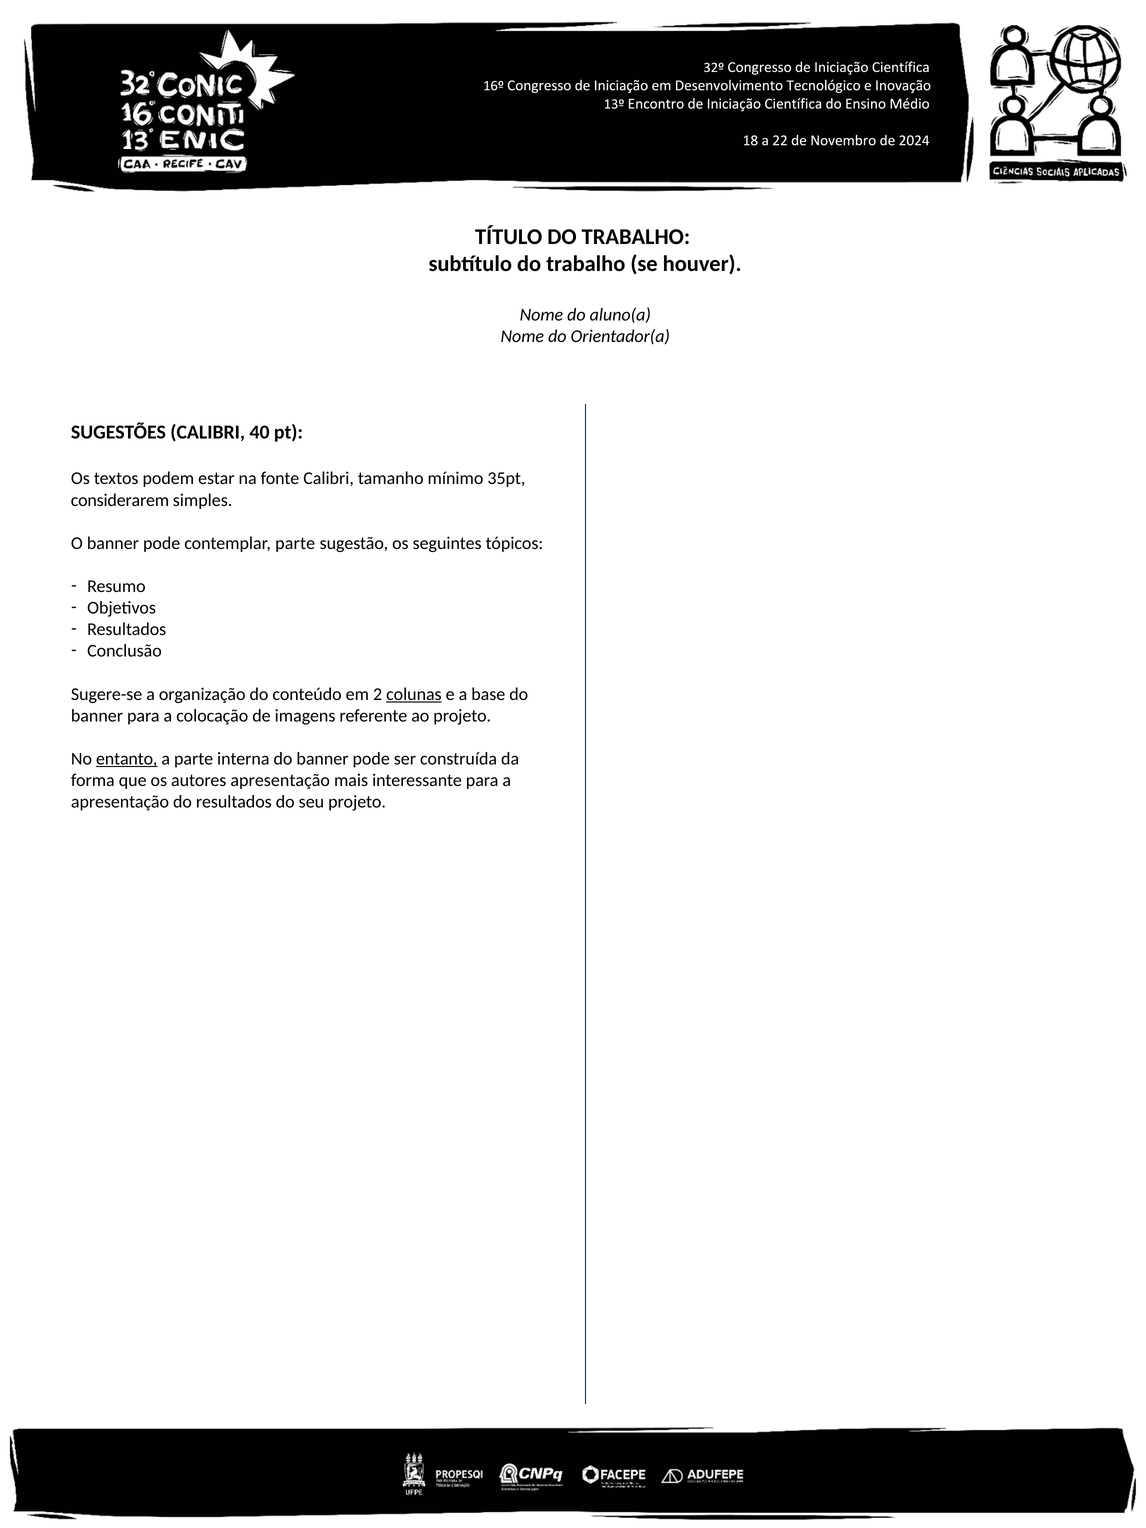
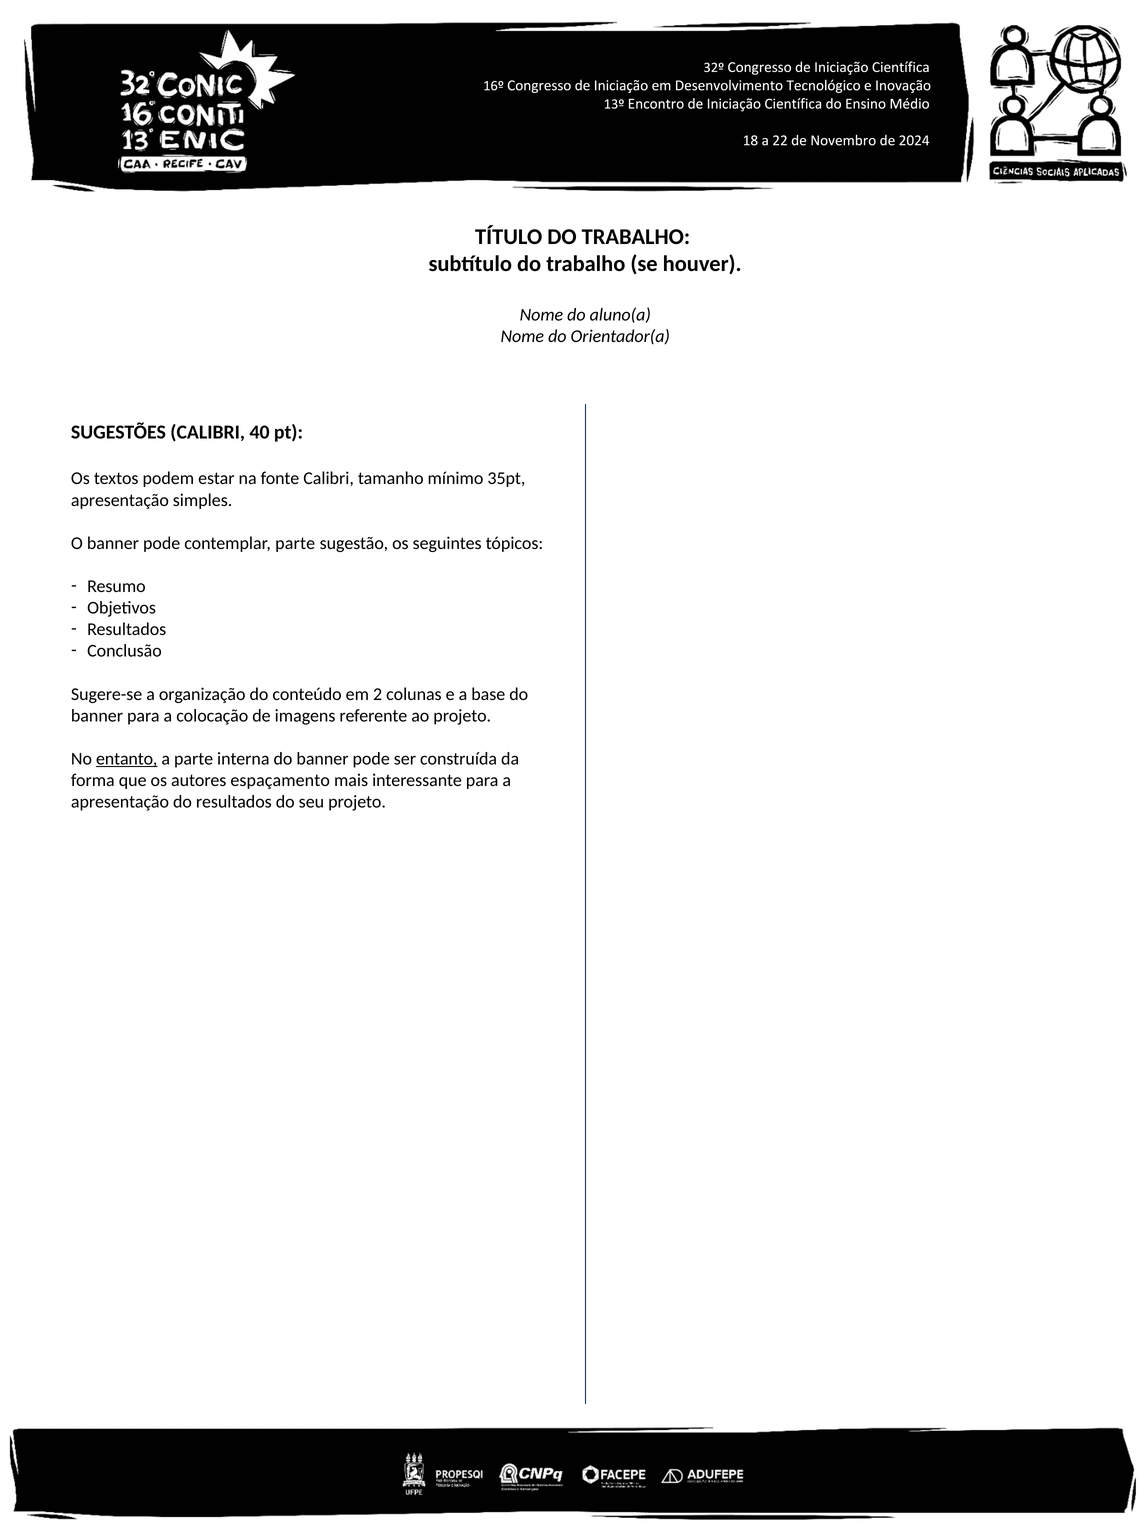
considerarem at (120, 500): considerarem -> apresentação
colunas underline: present -> none
autores apresentação: apresentação -> espaçamento
